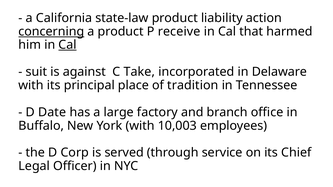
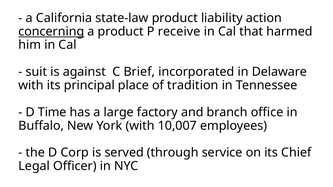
Cal at (68, 45) underline: present -> none
Take: Take -> Brief
Date: Date -> Time
10,003: 10,003 -> 10,007
